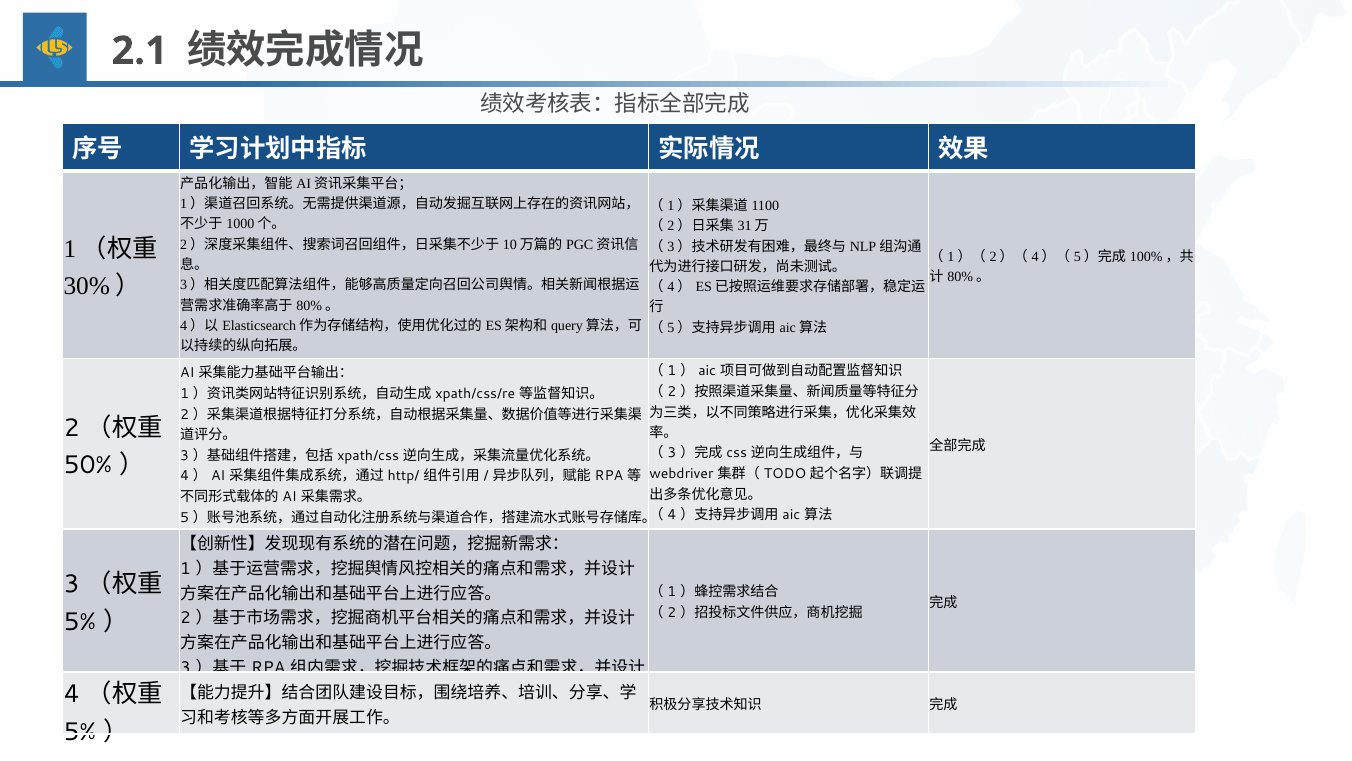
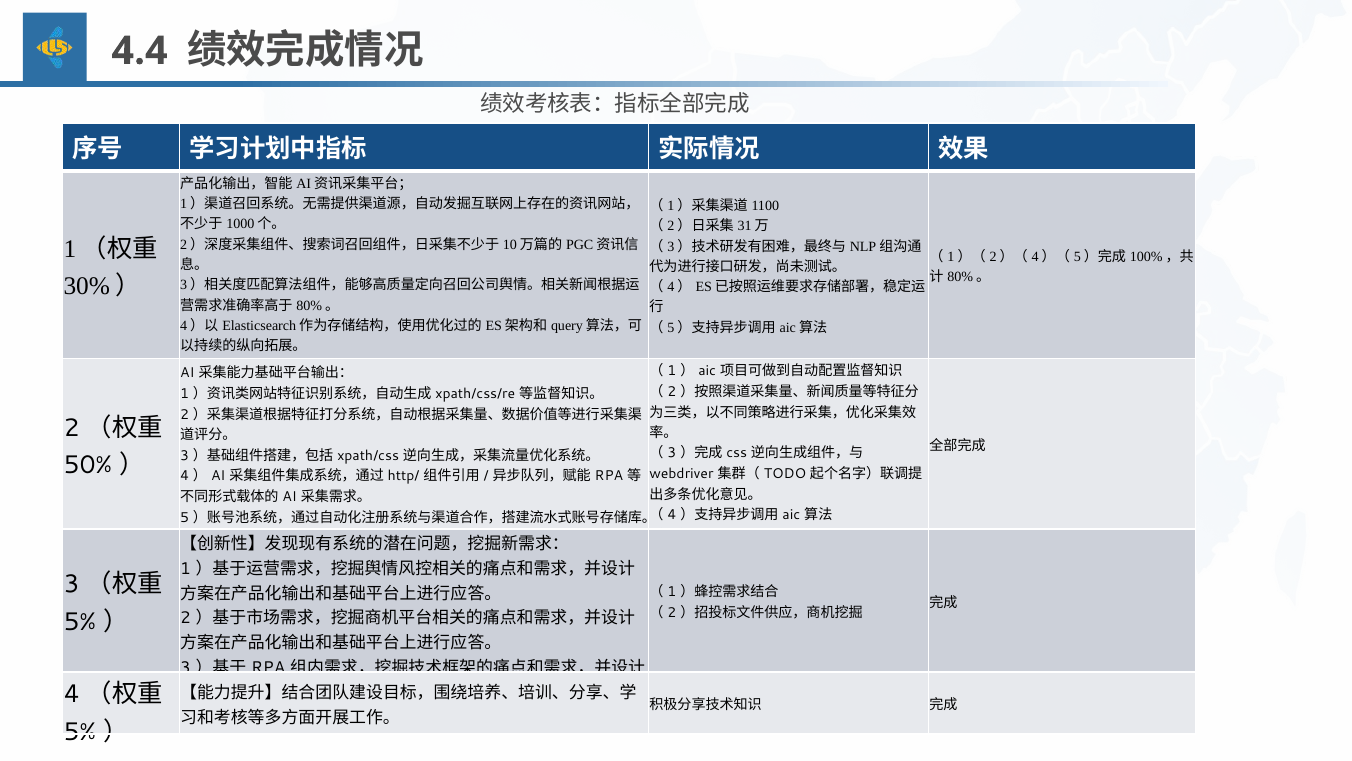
2.1: 2.1 -> 4.4
